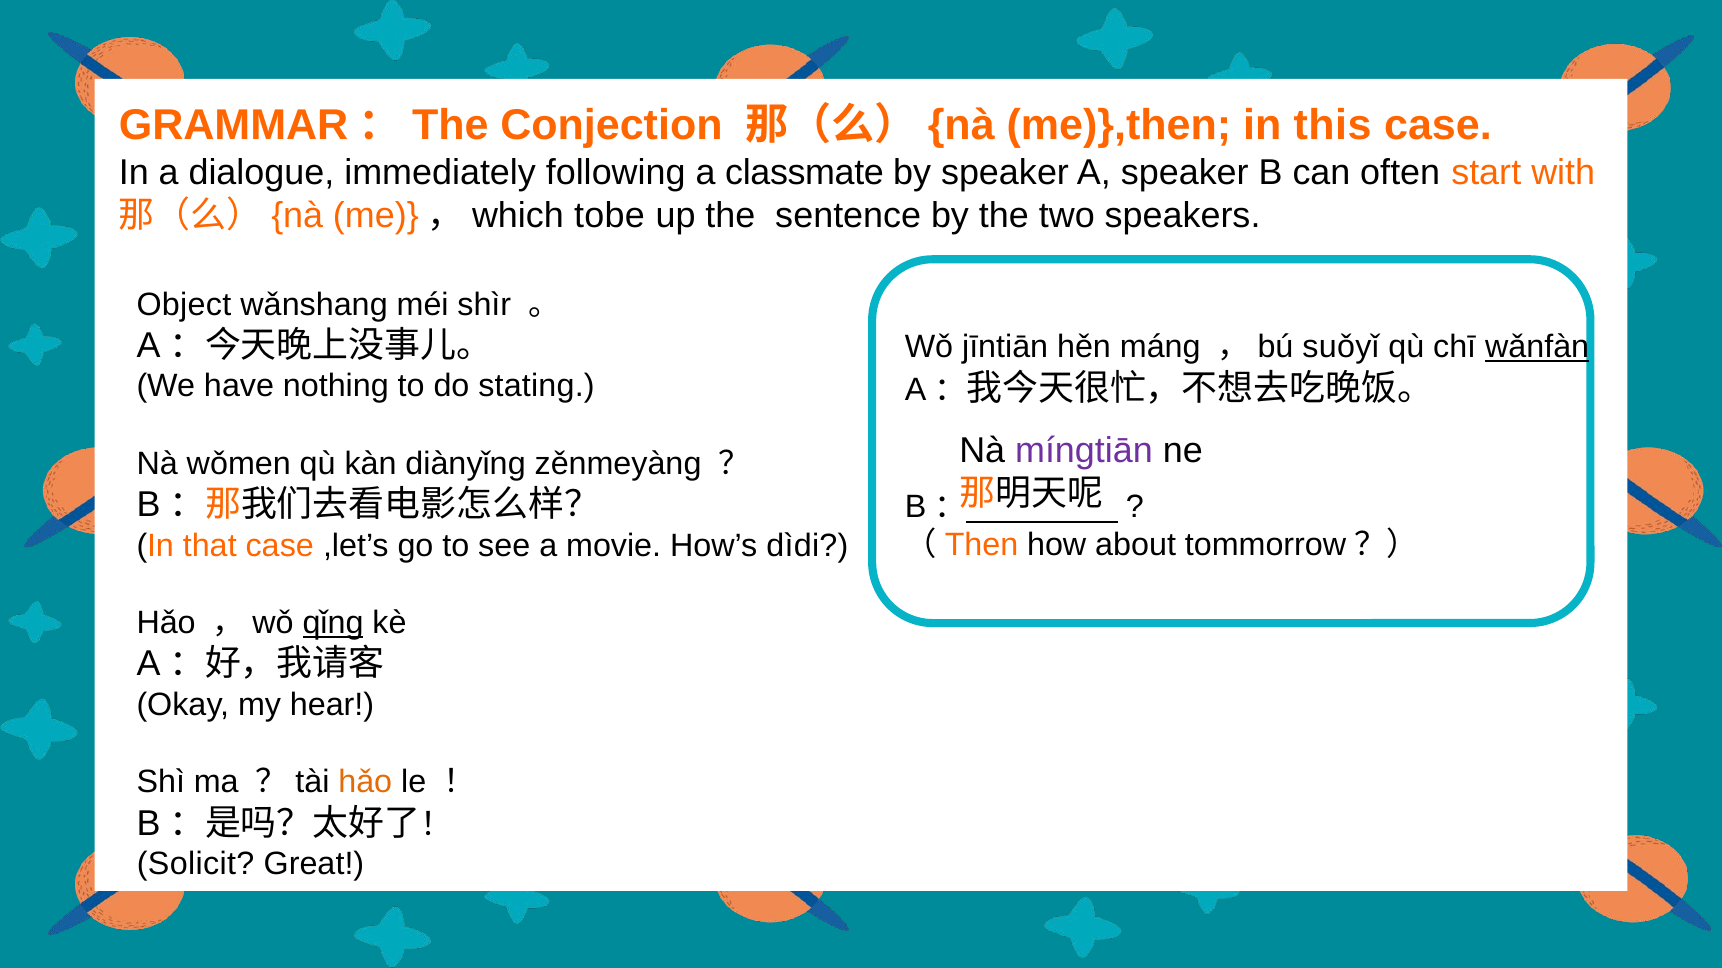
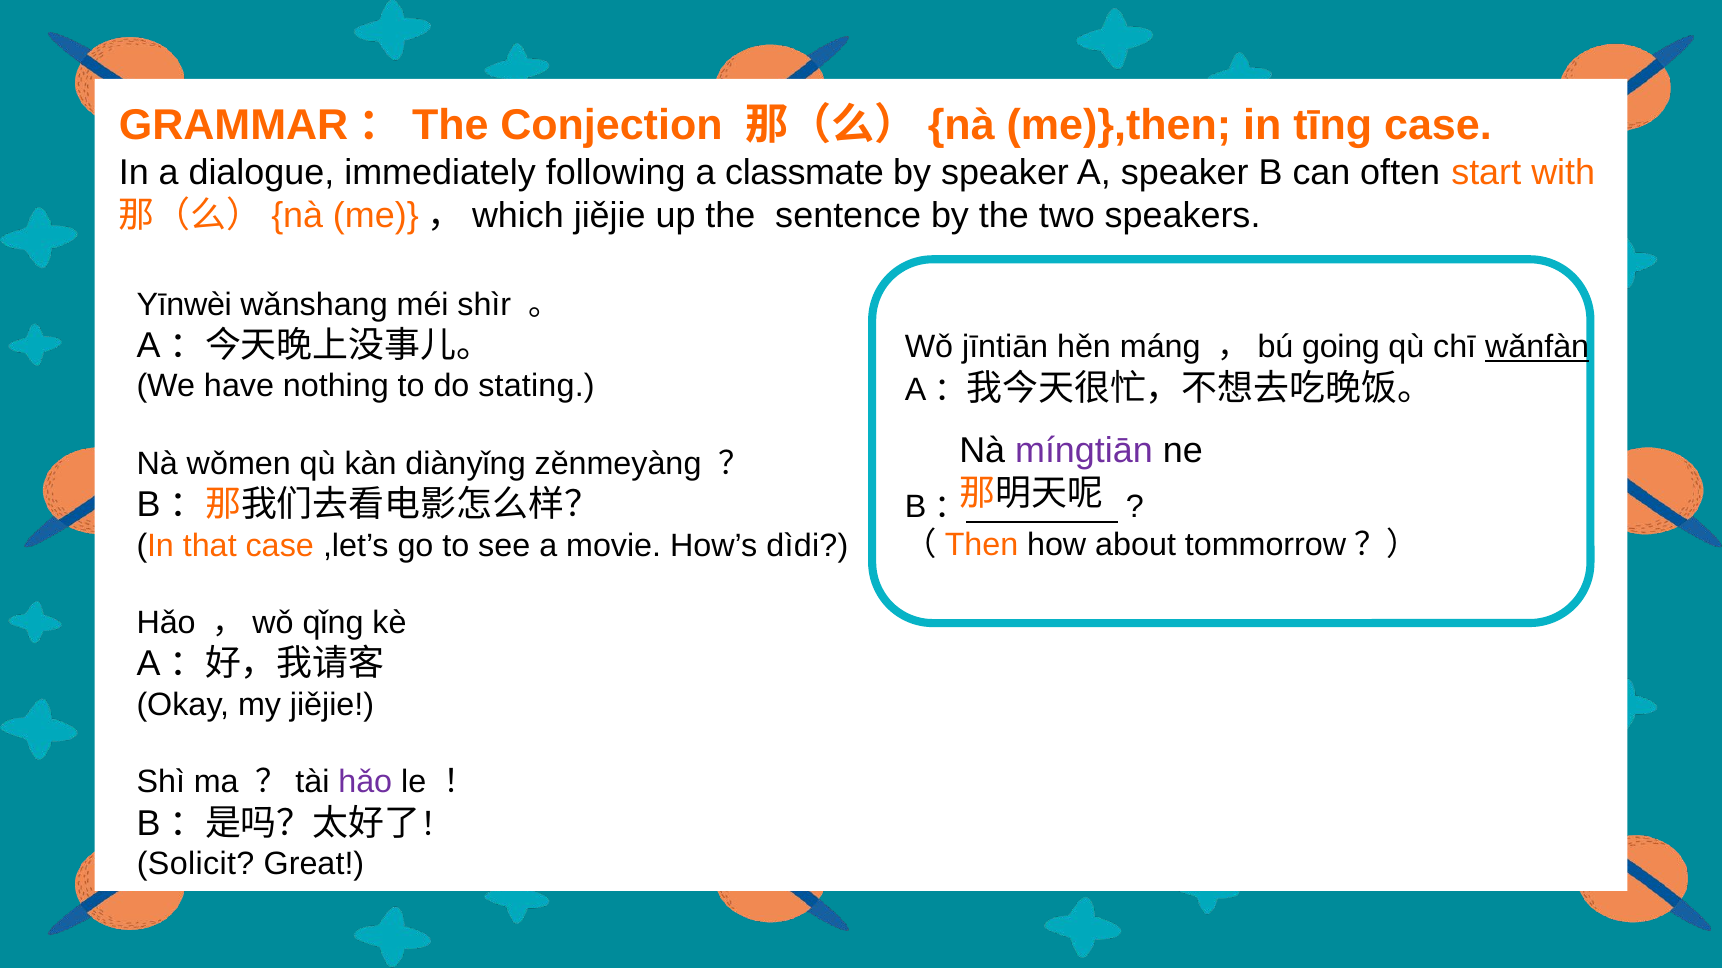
this: this -> tīng
me)}，which tobe: tobe -> jiějie
Object: Object -> Yīnwèi
suǒyǐ: suǒyǐ -> going
qǐng underline: present -> none
my hear: hear -> jiějie
hǎo at (365, 783) colour: orange -> purple
